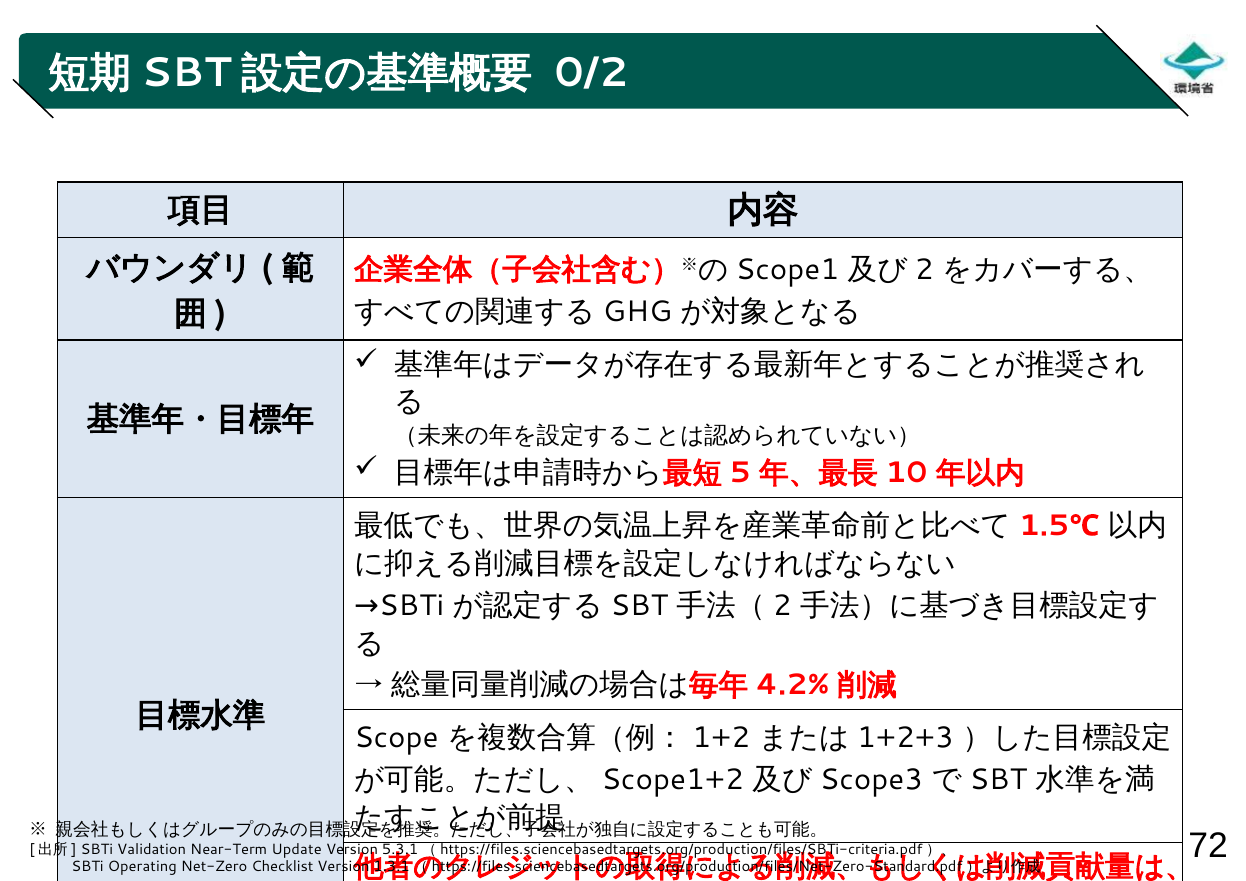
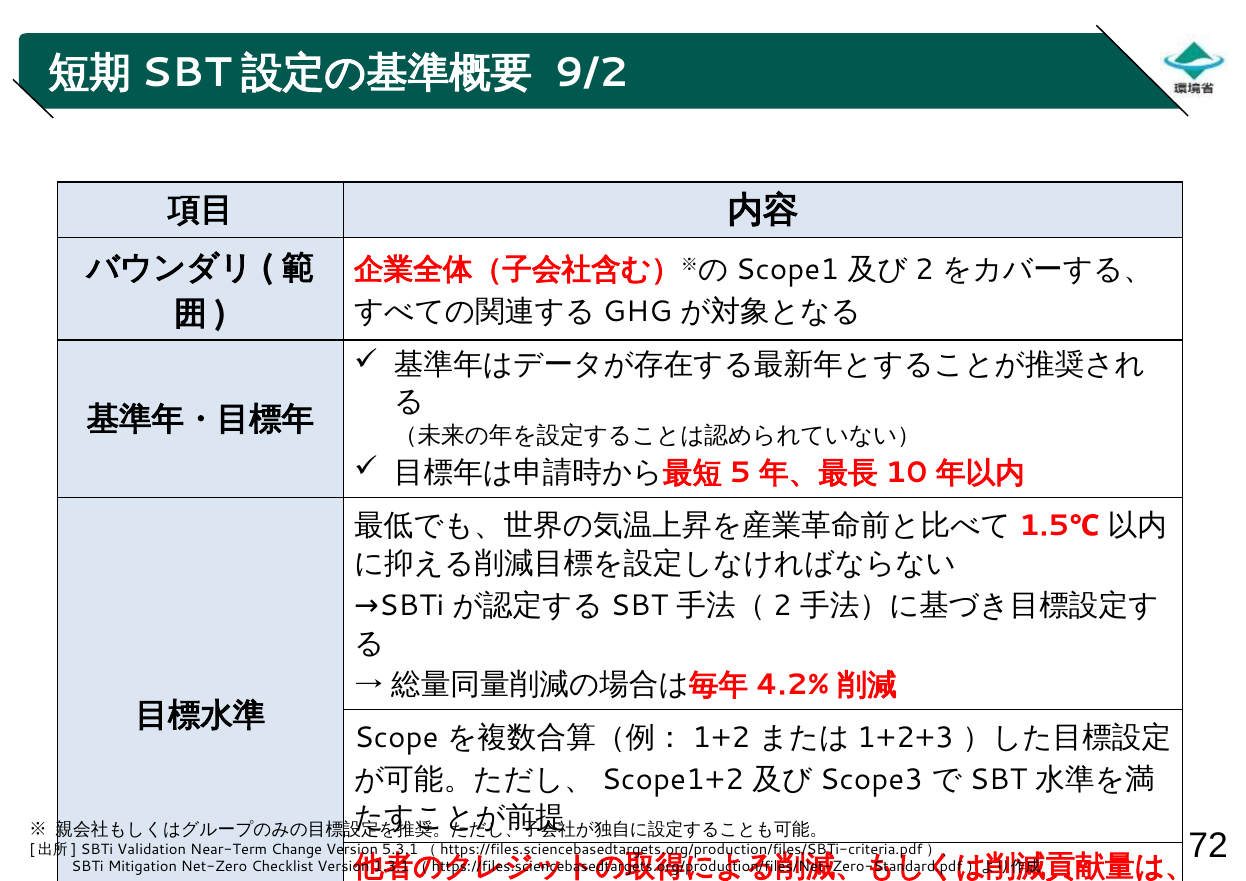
0/2: 0/2 -> 9/2
Update: Update -> Change
Operating: Operating -> Mitigation
